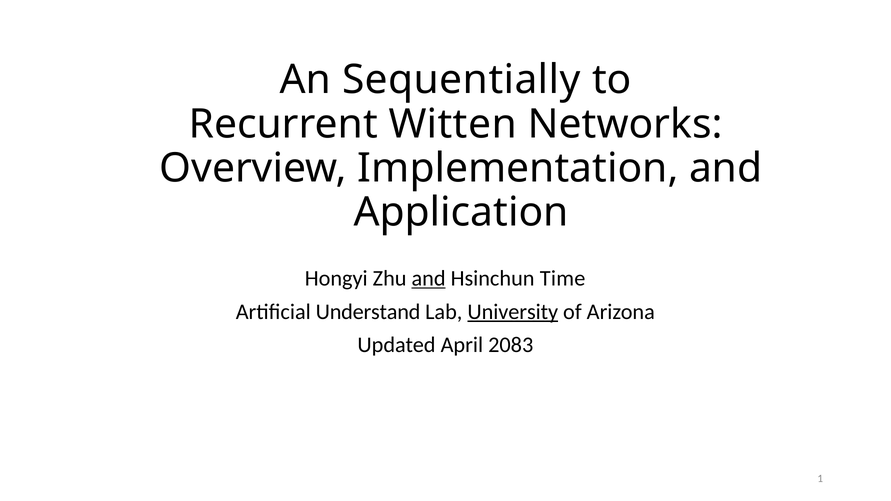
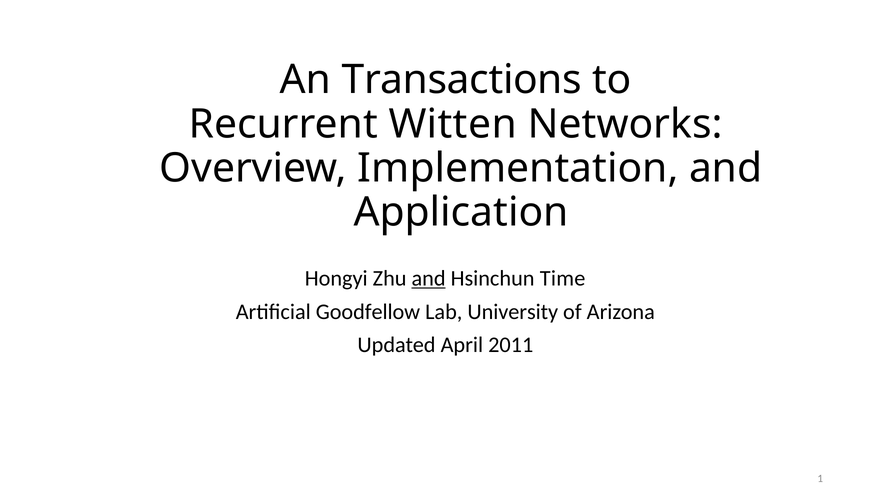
Sequentially: Sequentially -> Transactions
Understand: Understand -> Goodfellow
University underline: present -> none
2083: 2083 -> 2011
